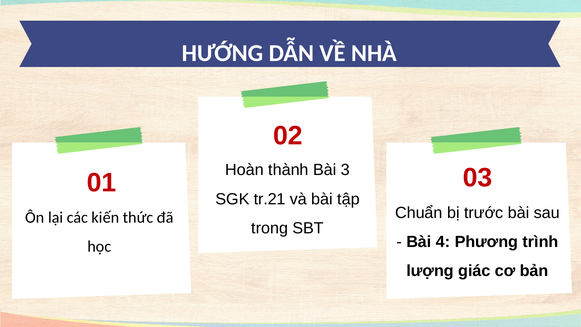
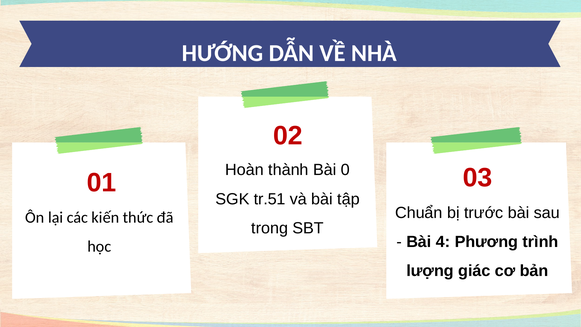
3: 3 -> 0
tr.21: tr.21 -> tr.51
